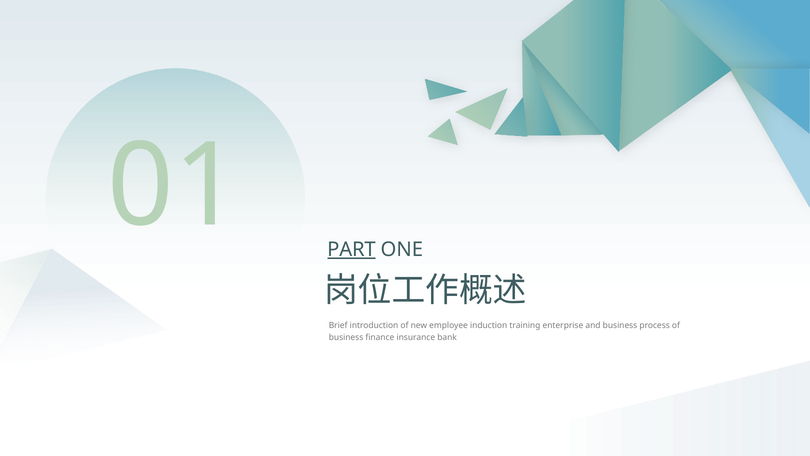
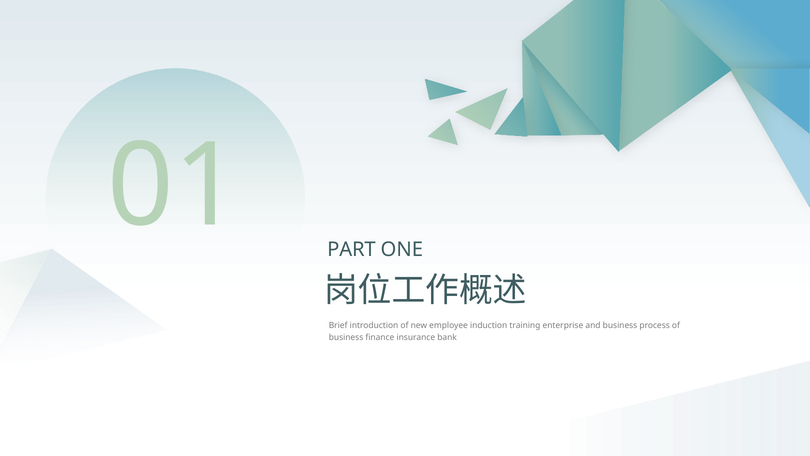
PART underline: present -> none
